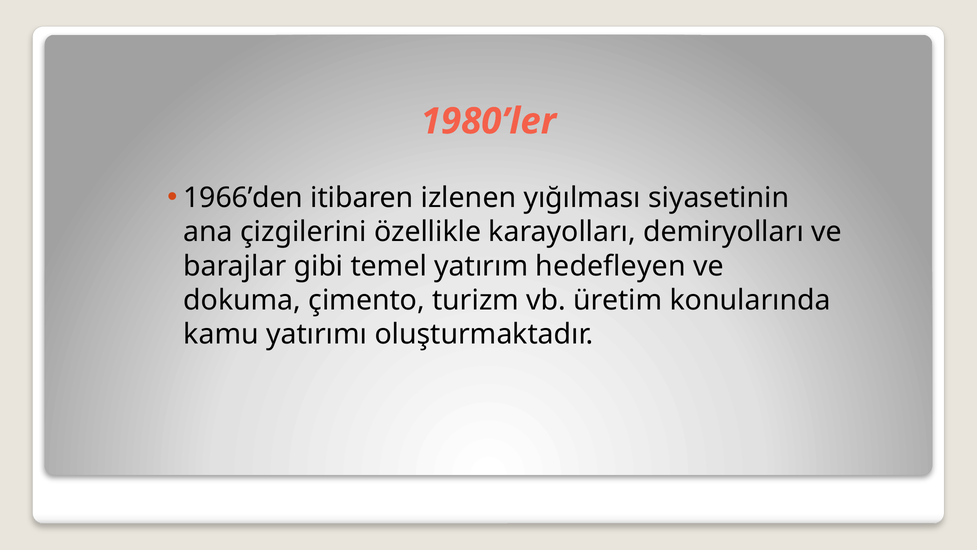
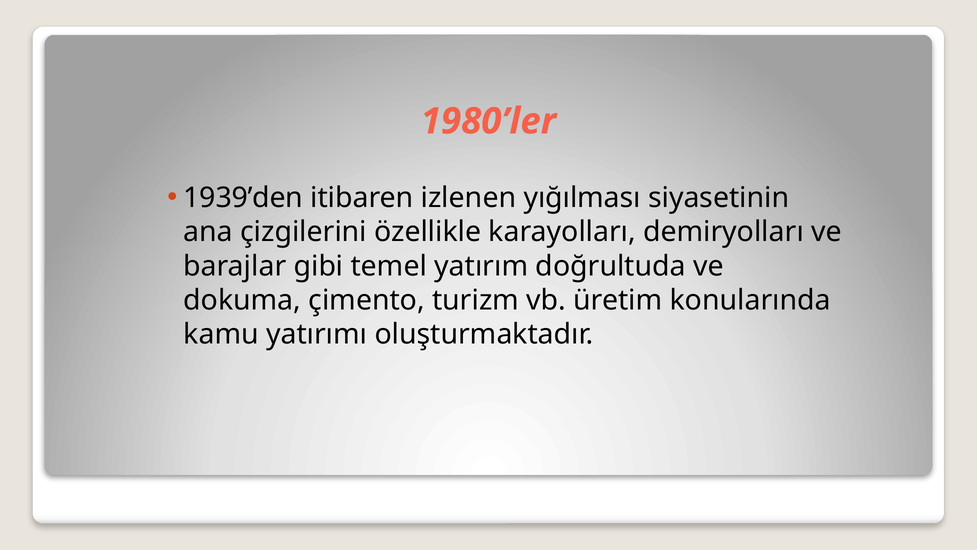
1966’den: 1966’den -> 1939’den
hedefleyen: hedefleyen -> doğrultuda
